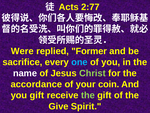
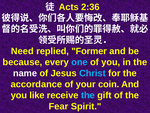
2:77: 2:77 -> 2:36
Were: Were -> Need
sacrifice: sacrifice -> because
Christ colour: light green -> light blue
you gift: gift -> like
the at (88, 95) colour: light green -> light blue
Give: Give -> Fear
